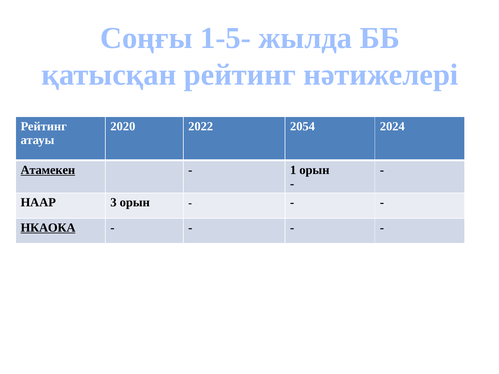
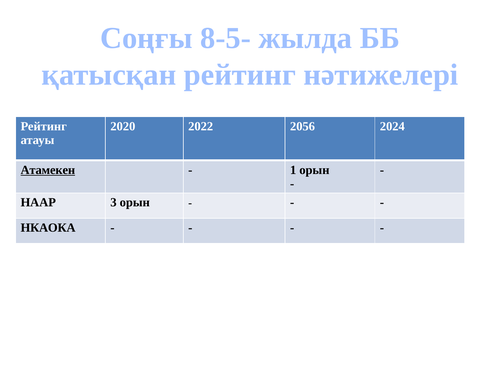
1-5-: 1-5- -> 8-5-
2054: 2054 -> 2056
НКАОКА underline: present -> none
